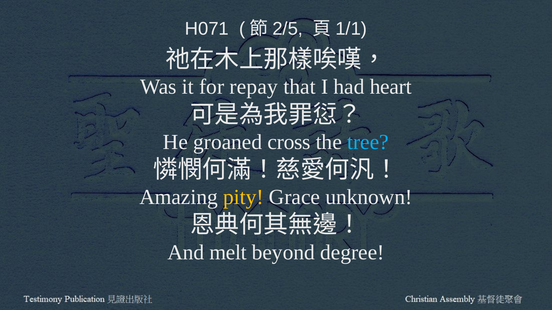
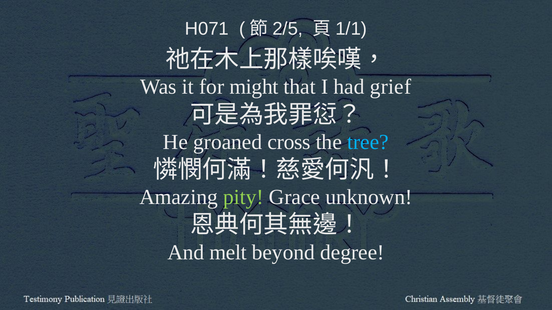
repay: repay -> might
heart: heart -> grief
pity colour: yellow -> light green
